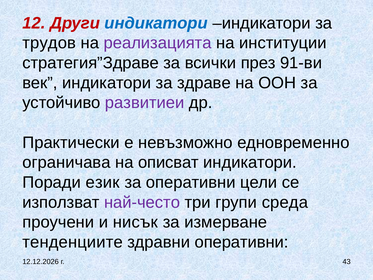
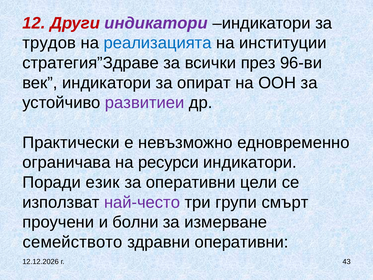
индикатори at (156, 23) colour: blue -> purple
реализацията colour: purple -> blue
91-ви: 91-ви -> 96-ви
здраве: здраве -> опират
описват: описват -> ресурси
среда: среда -> смърт
нисък: нисък -> болни
тенденциите: тенденциите -> семейството
